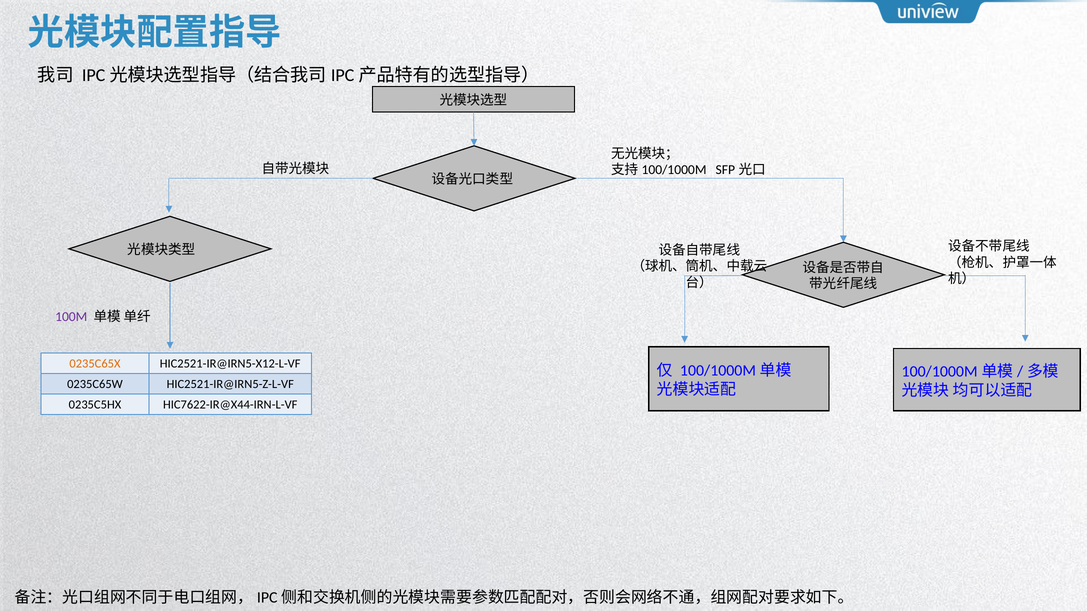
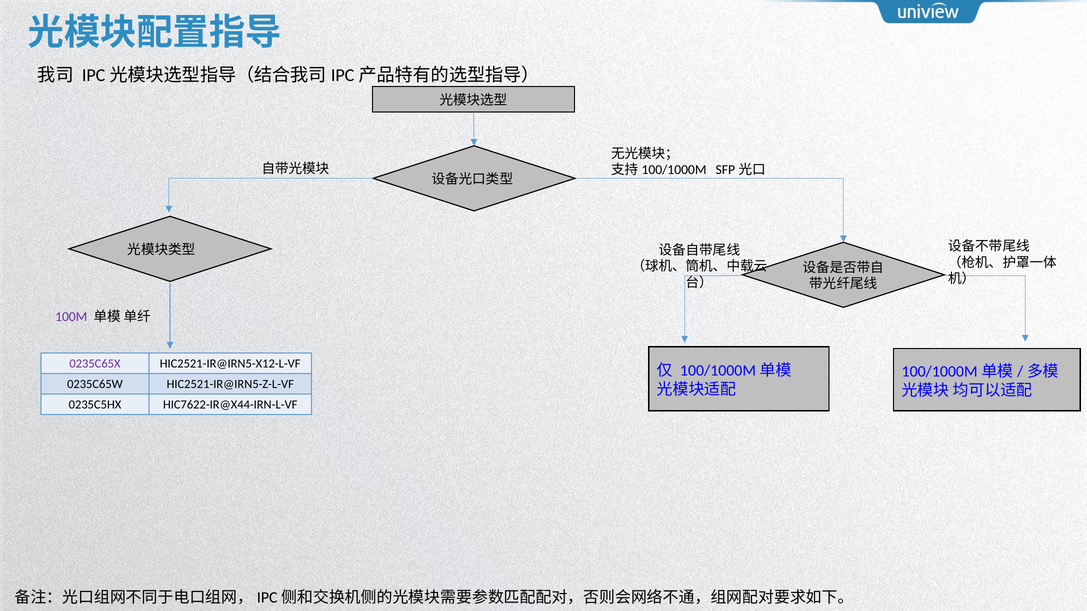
0235C65X colour: orange -> purple
